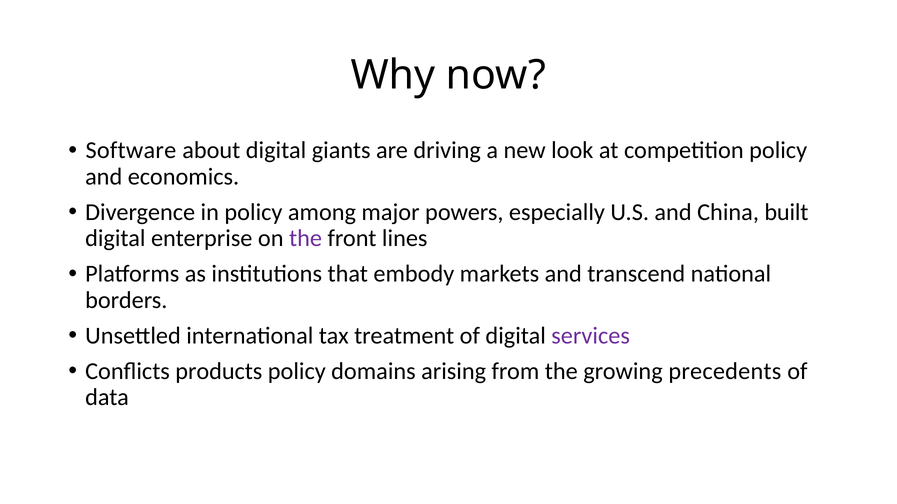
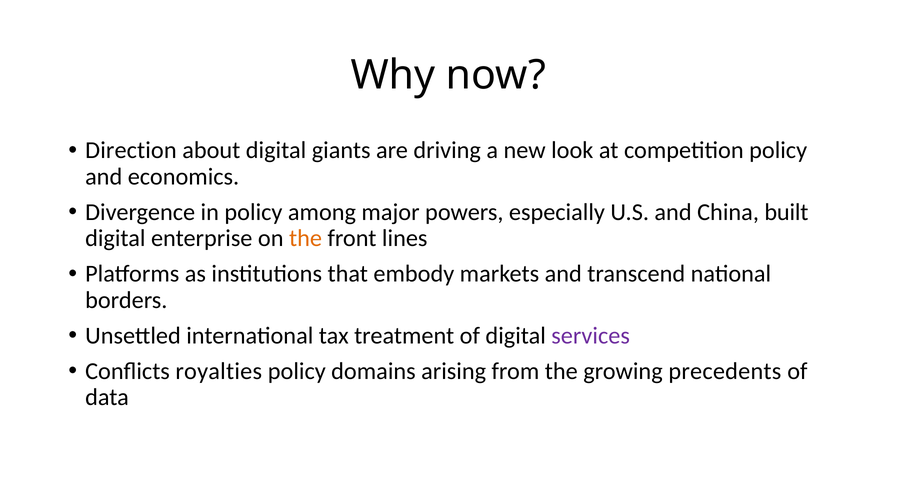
Software: Software -> Direction
the at (306, 239) colour: purple -> orange
products: products -> royalties
